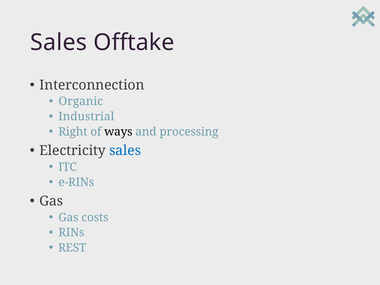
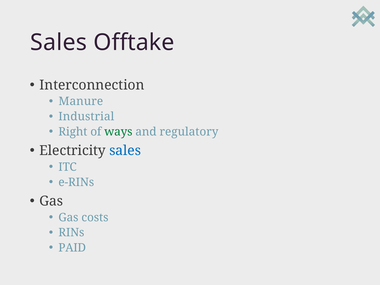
Organic: Organic -> Manure
ways colour: black -> green
processing: processing -> regulatory
REST: REST -> PAID
